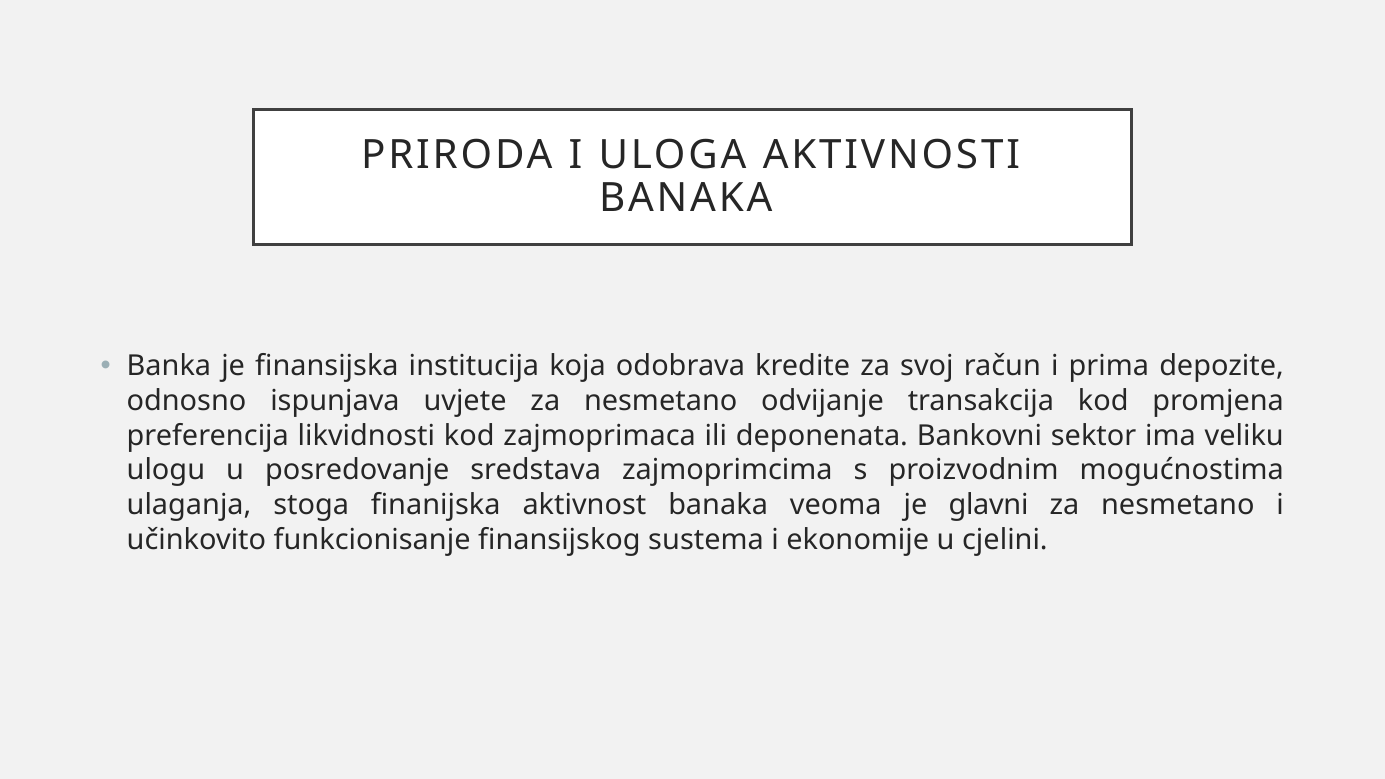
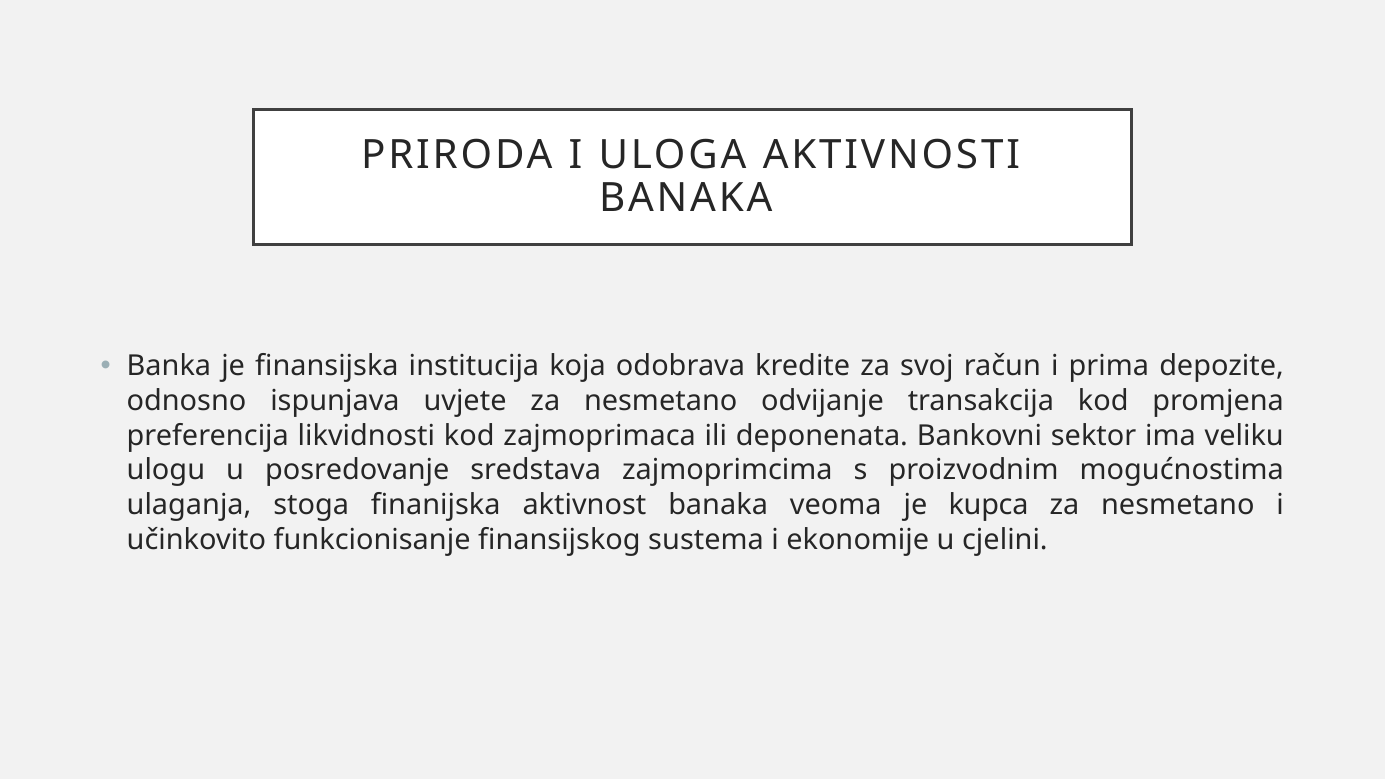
glavni: glavni -> kupca
